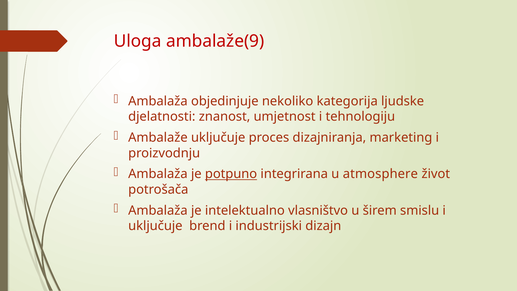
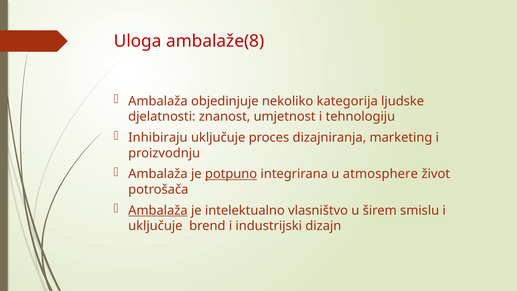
ambalaže(9: ambalaže(9 -> ambalaže(8
Ambalaže: Ambalaže -> Inhibiraju
Ambalaža at (158, 210) underline: none -> present
